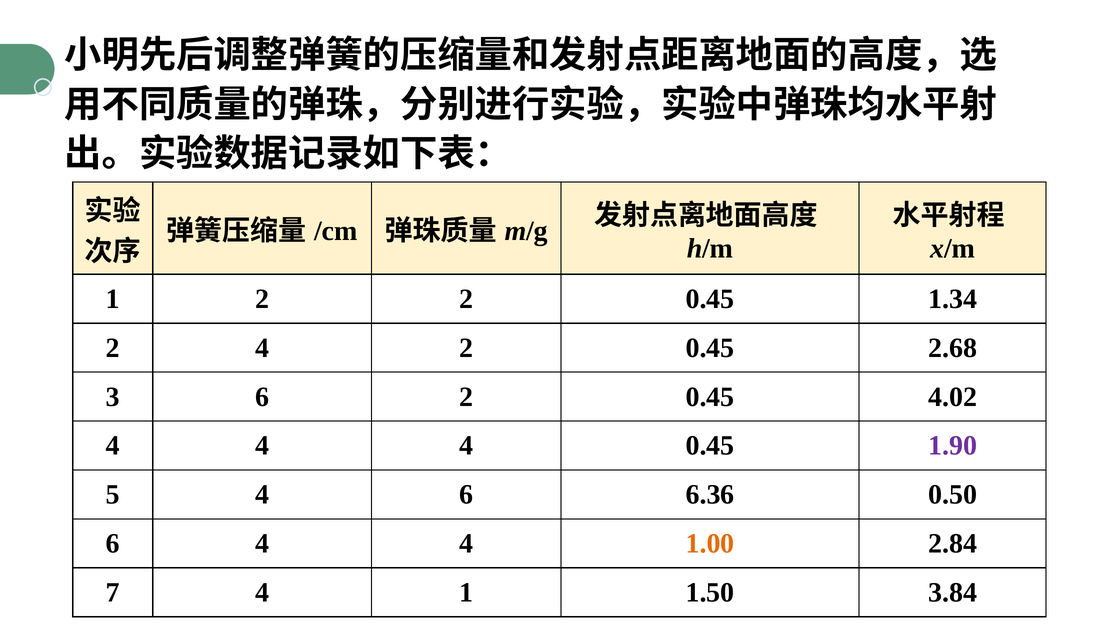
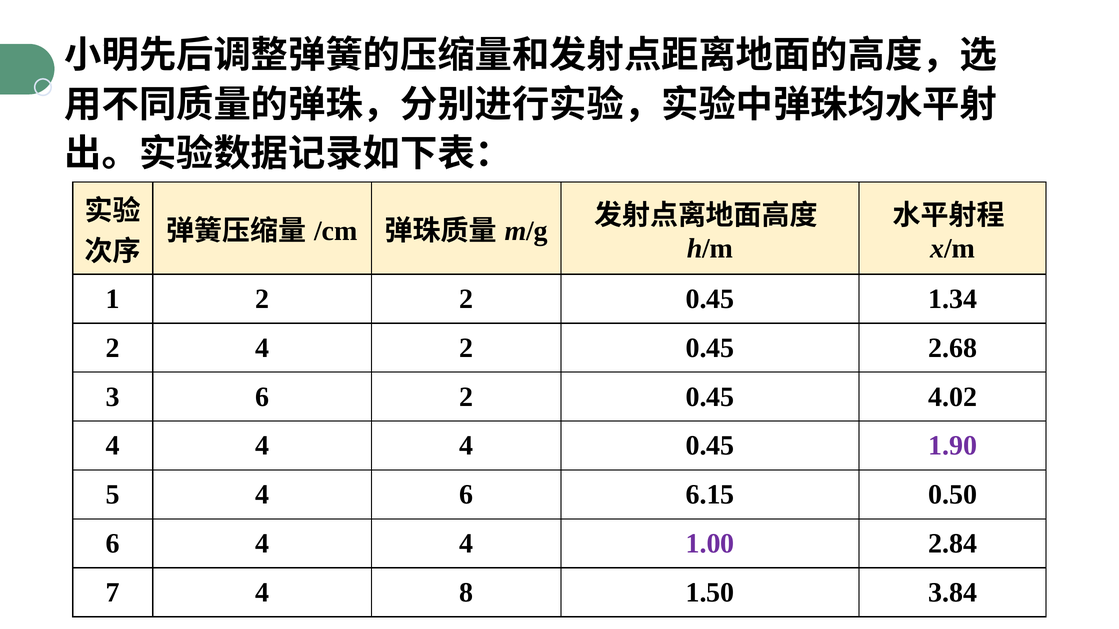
6.36: 6.36 -> 6.15
1.00 colour: orange -> purple
4 1: 1 -> 8
